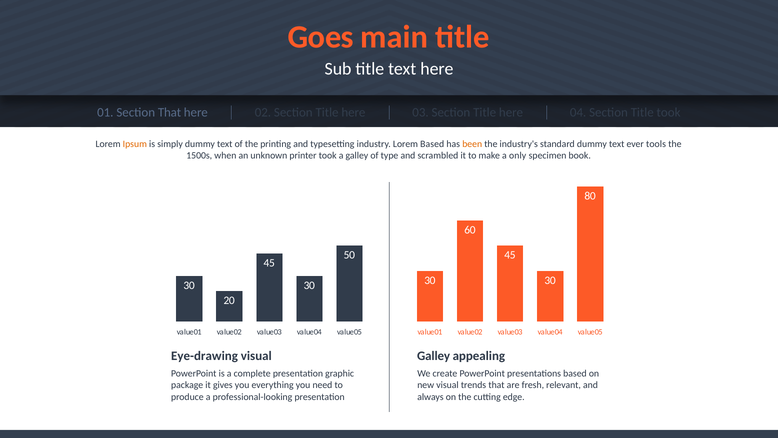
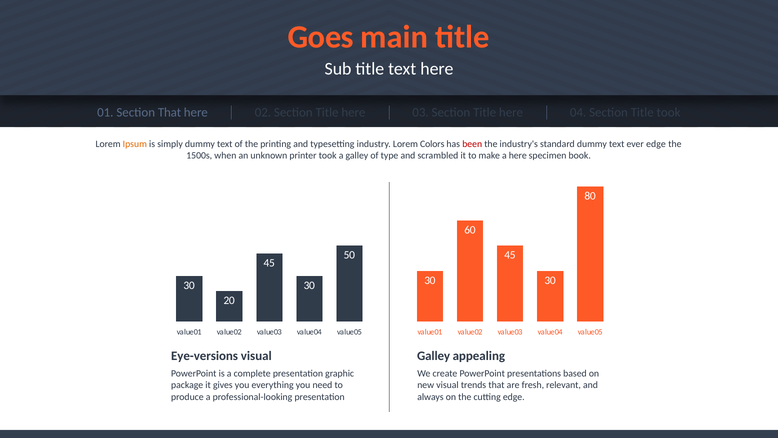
Lorem Based: Based -> Colors
been colour: orange -> red
ever tools: tools -> edge
a only: only -> here
Eye-drawing: Eye-drawing -> Eye-versions
